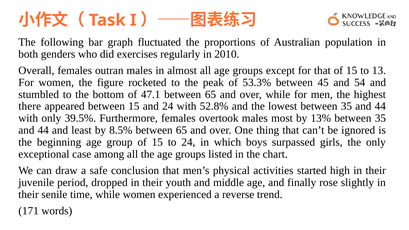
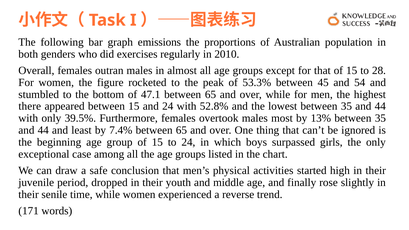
fluctuated: fluctuated -> emissions
13: 13 -> 28
8.5%: 8.5% -> 7.4%
